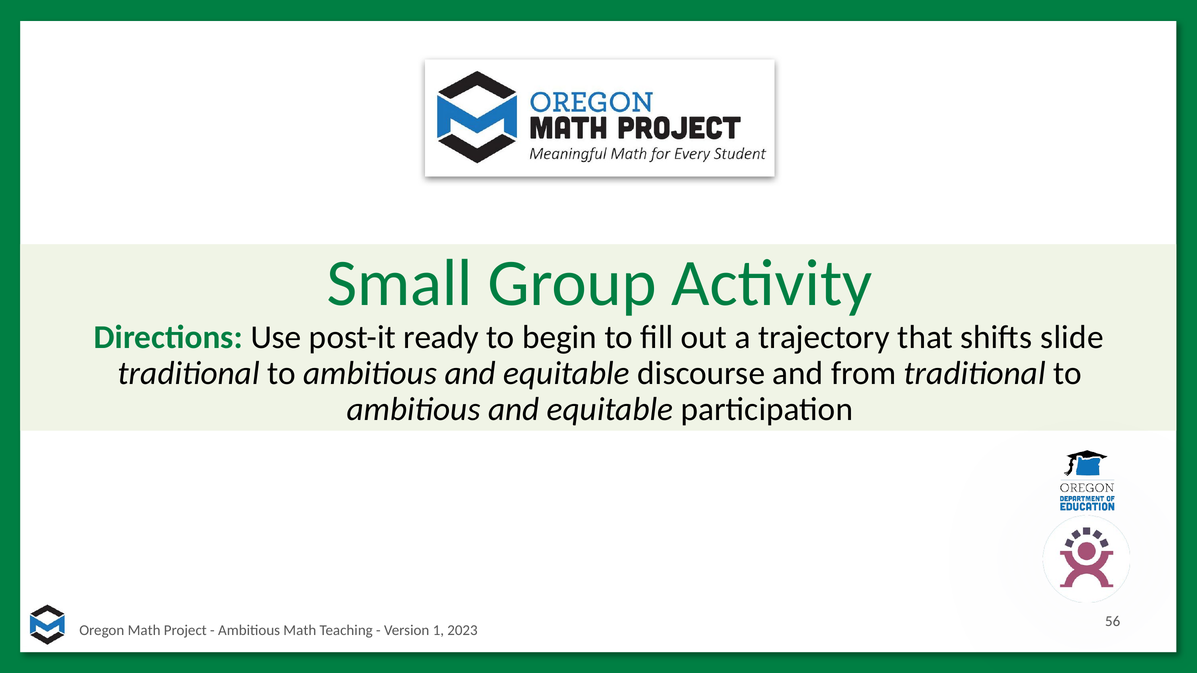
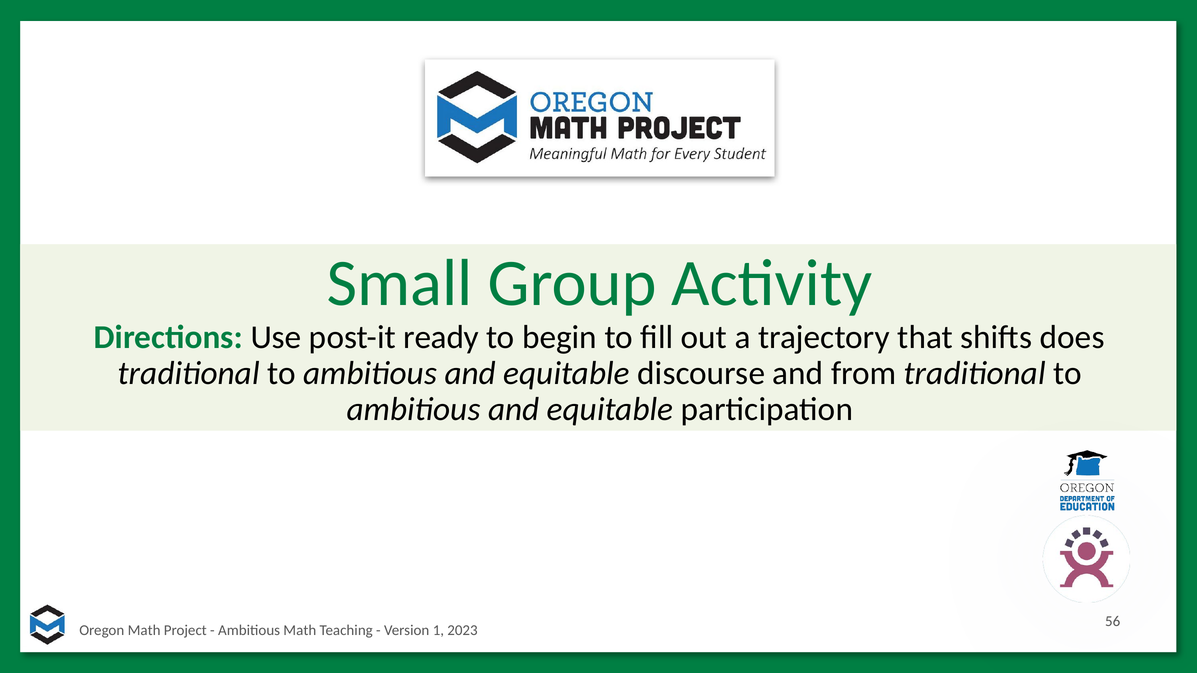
slide: slide -> does
